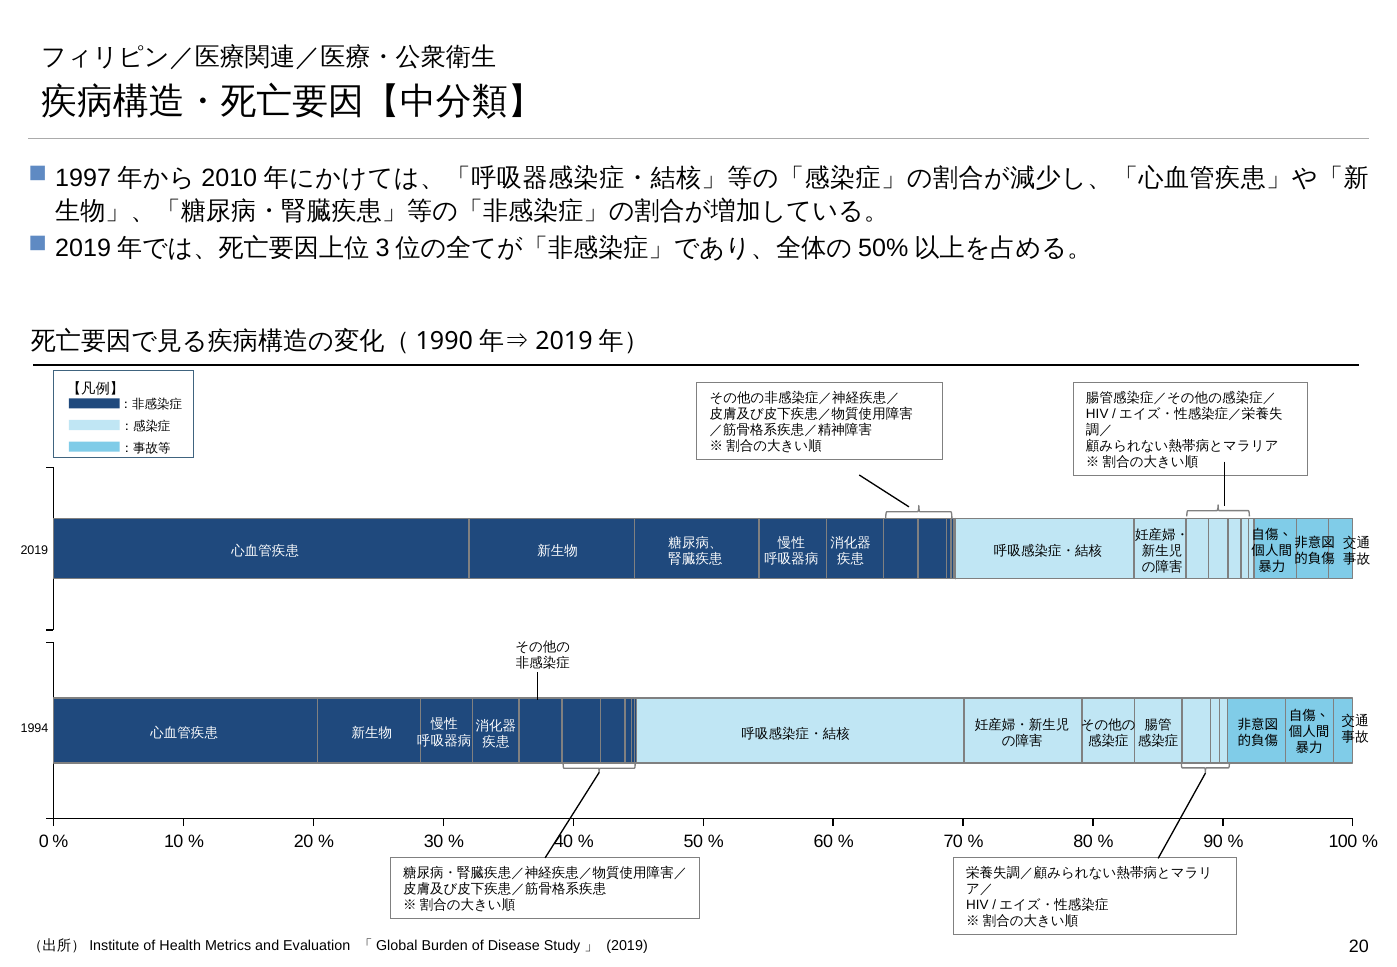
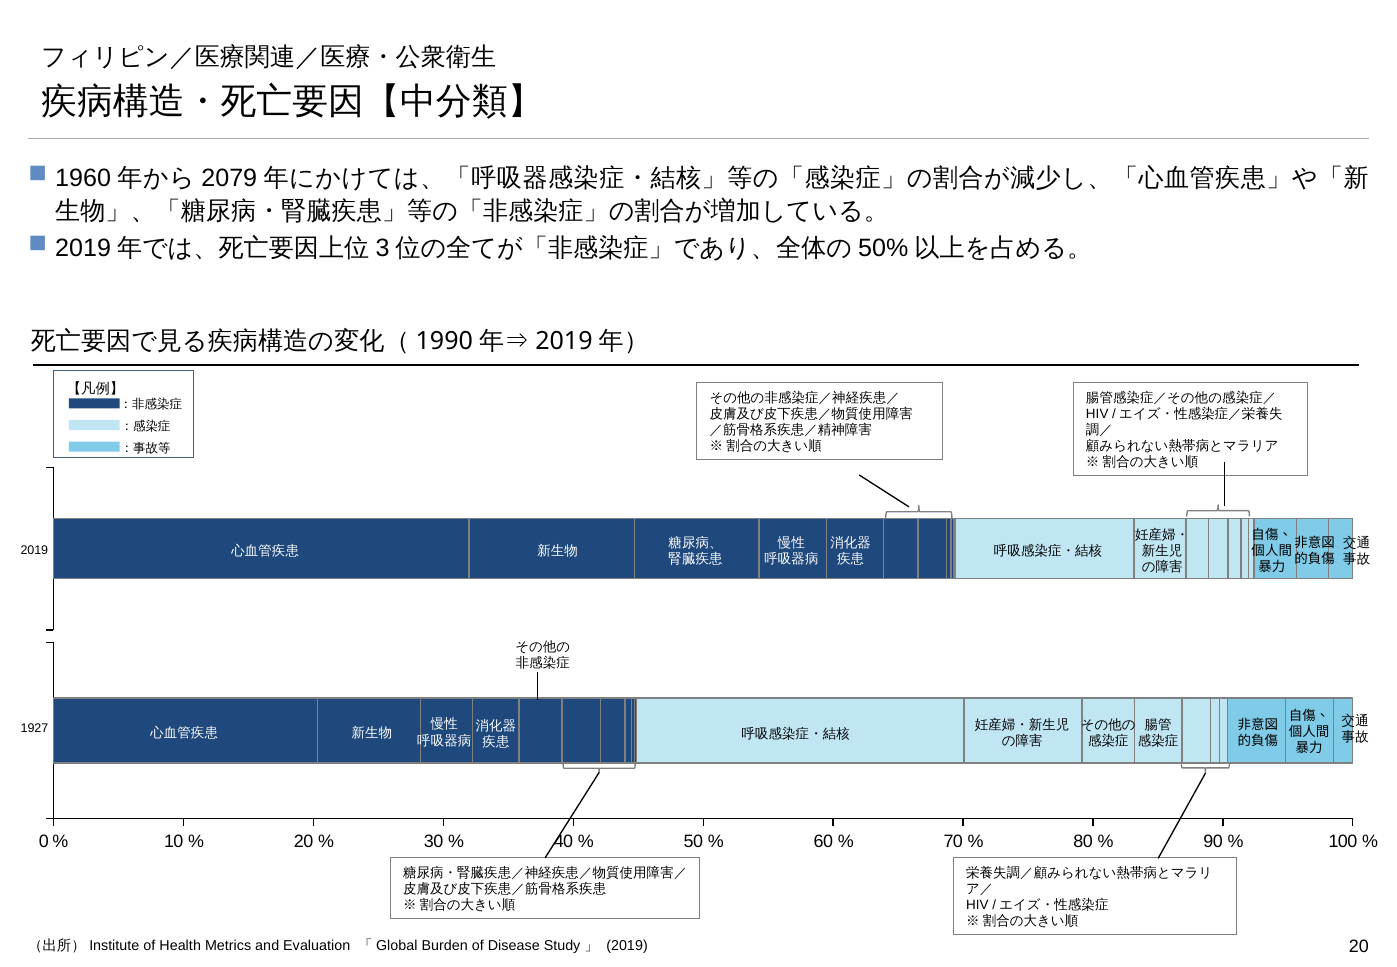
1997: 1997 -> 1960
2010: 2010 -> 2079
1994: 1994 -> 1927
